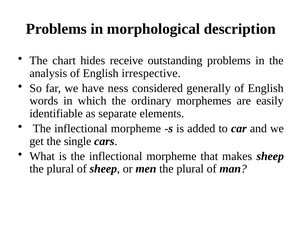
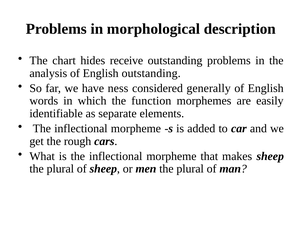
English irrespective: irrespective -> outstanding
ordinary: ordinary -> function
single: single -> rough
